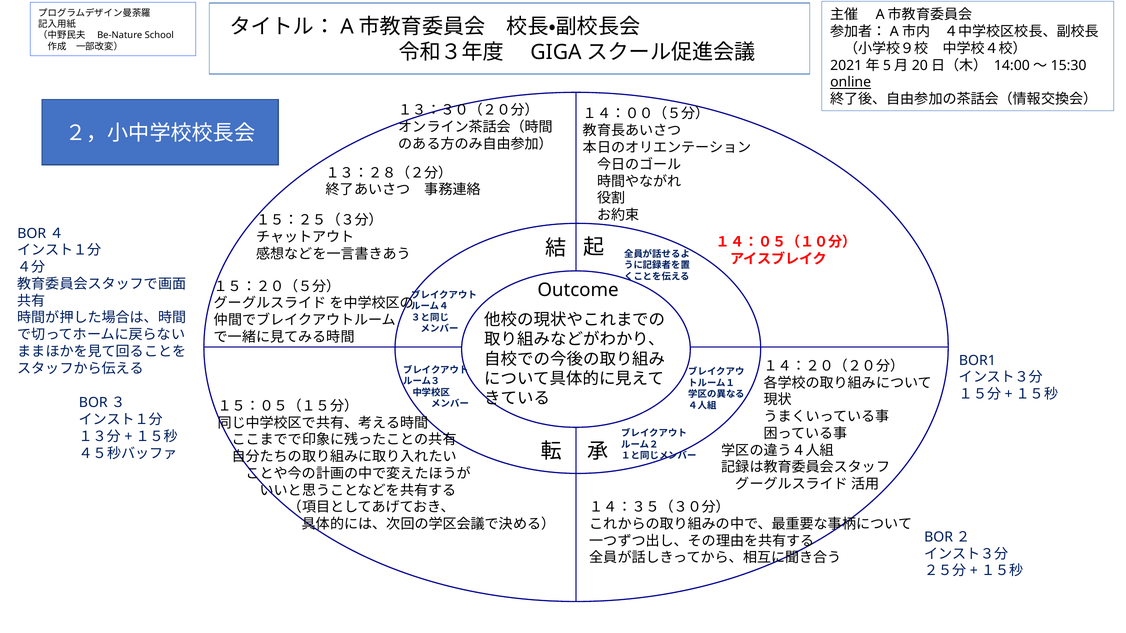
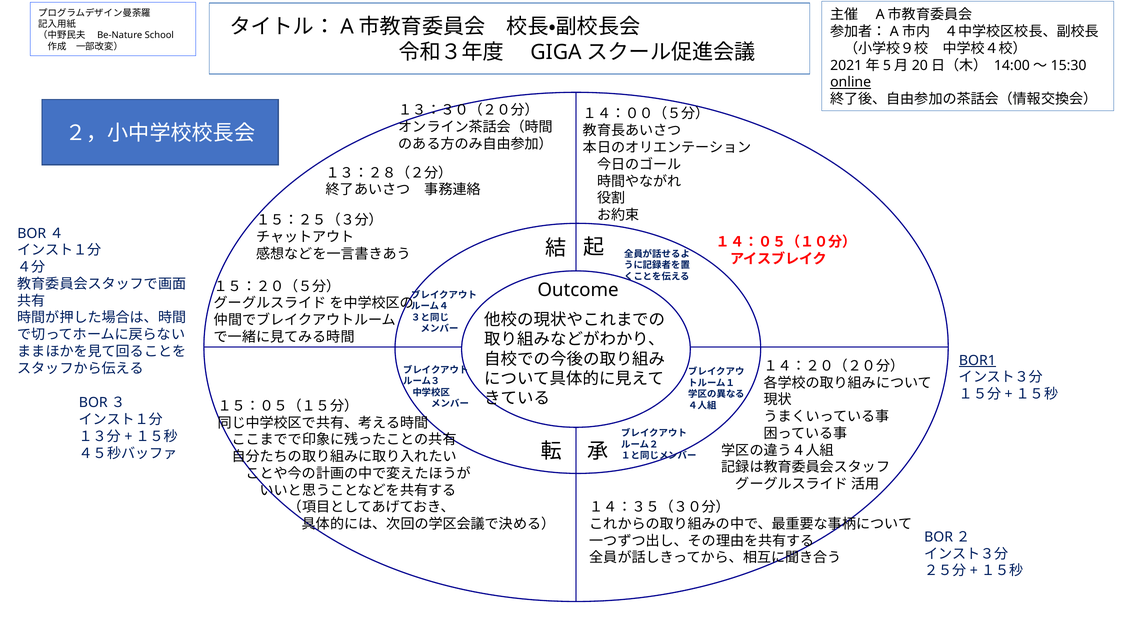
BOR1 underline: none -> present
